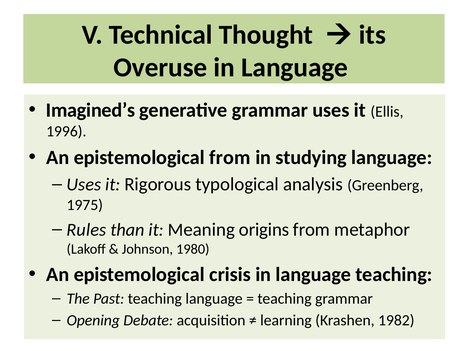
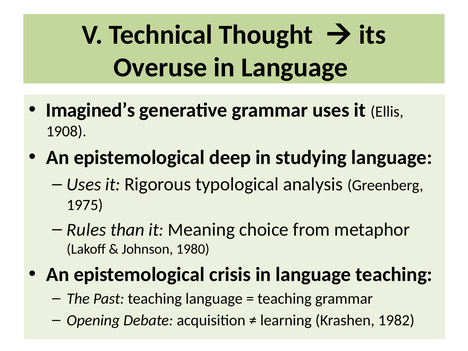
1996: 1996 -> 1908
epistemological from: from -> deep
origins: origins -> choice
